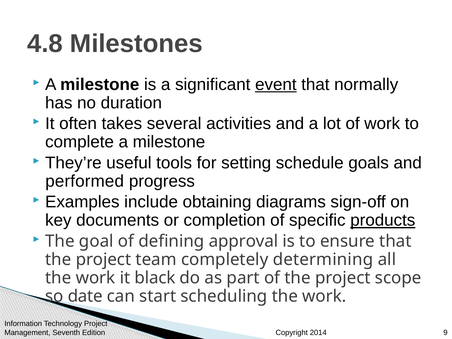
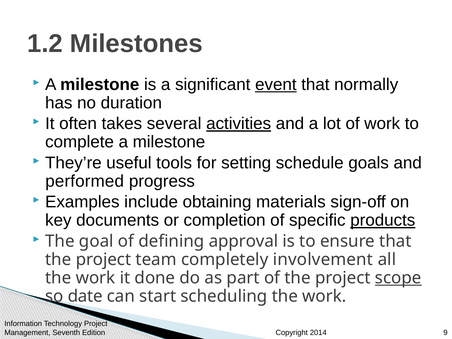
4.8: 4.8 -> 1.2
activities underline: none -> present
diagrams: diagrams -> materials
determining: determining -> involvement
black: black -> done
scope underline: none -> present
